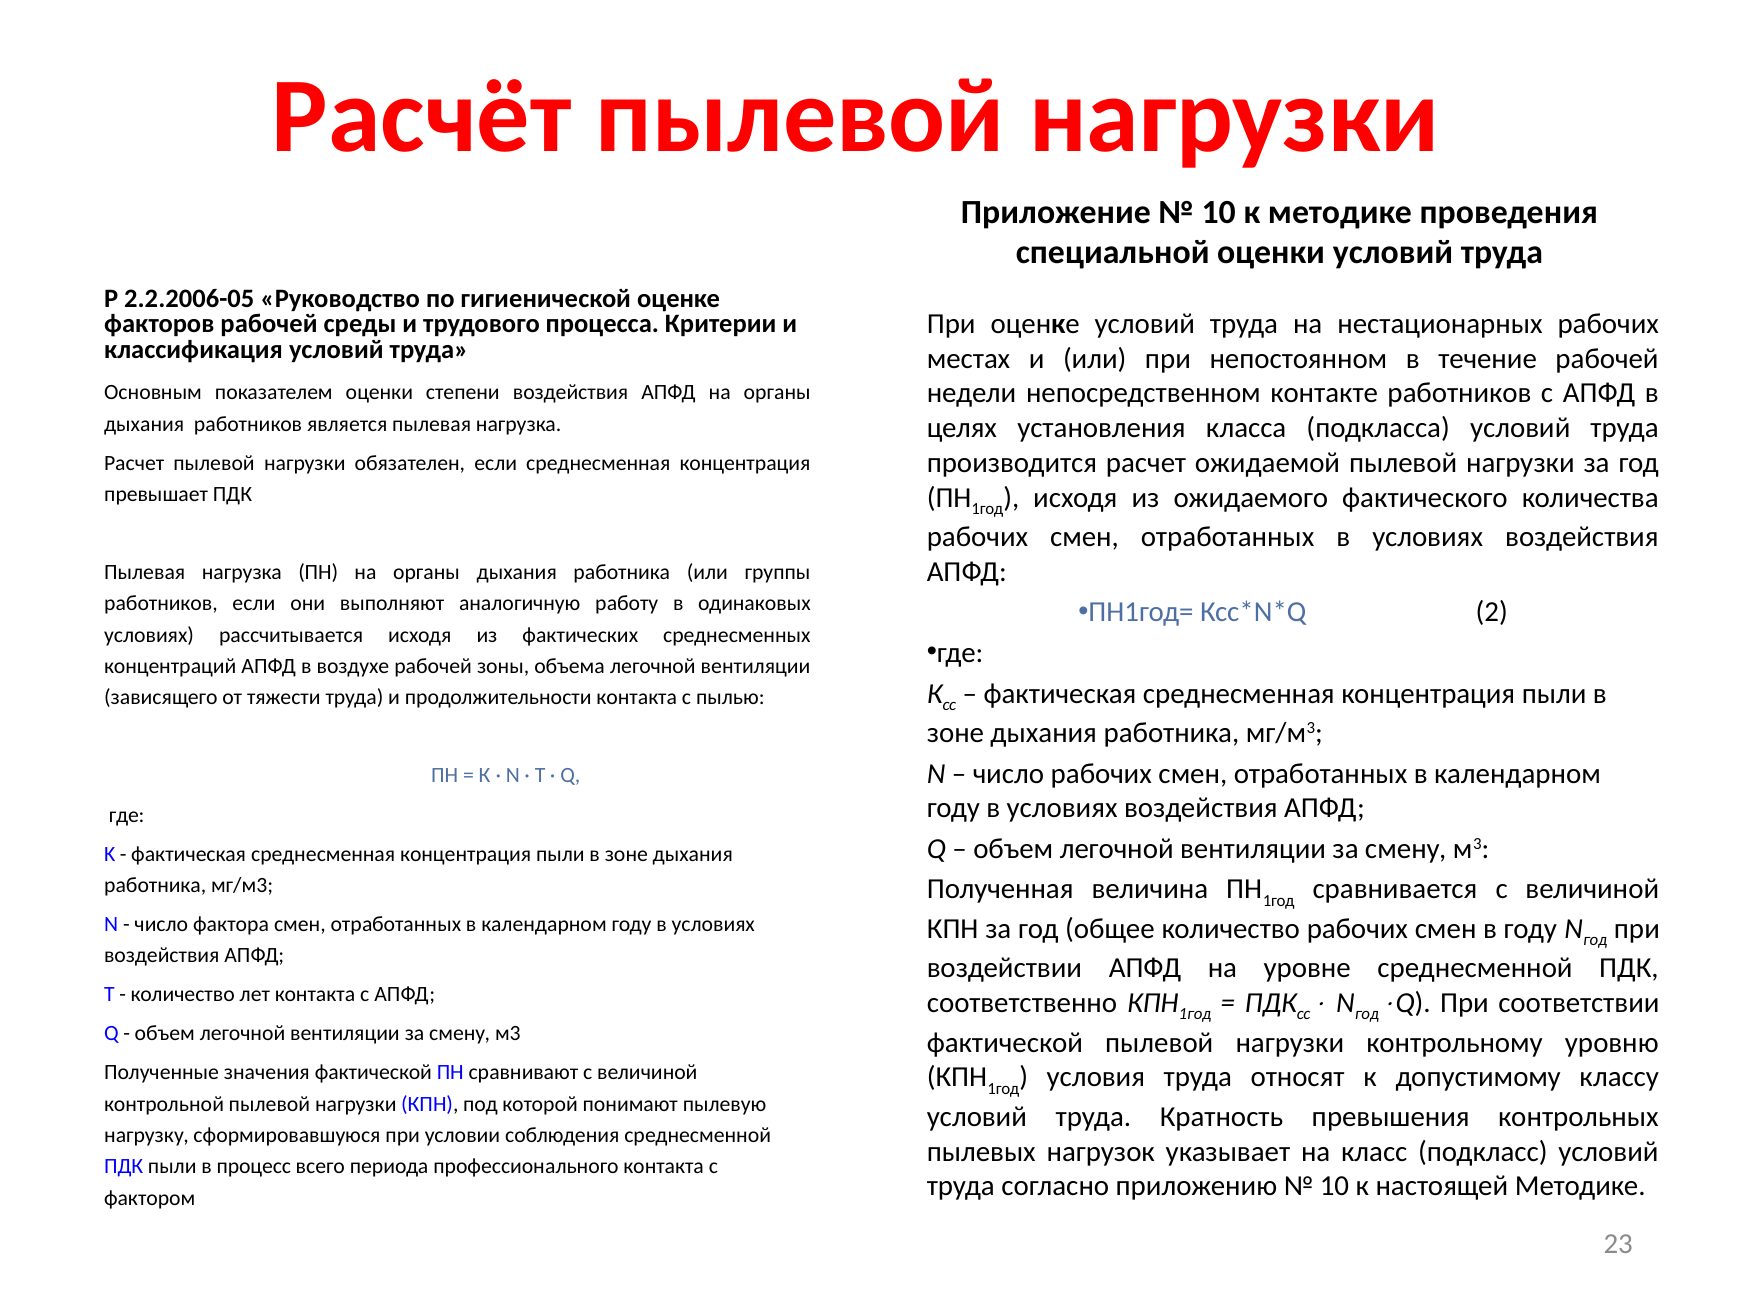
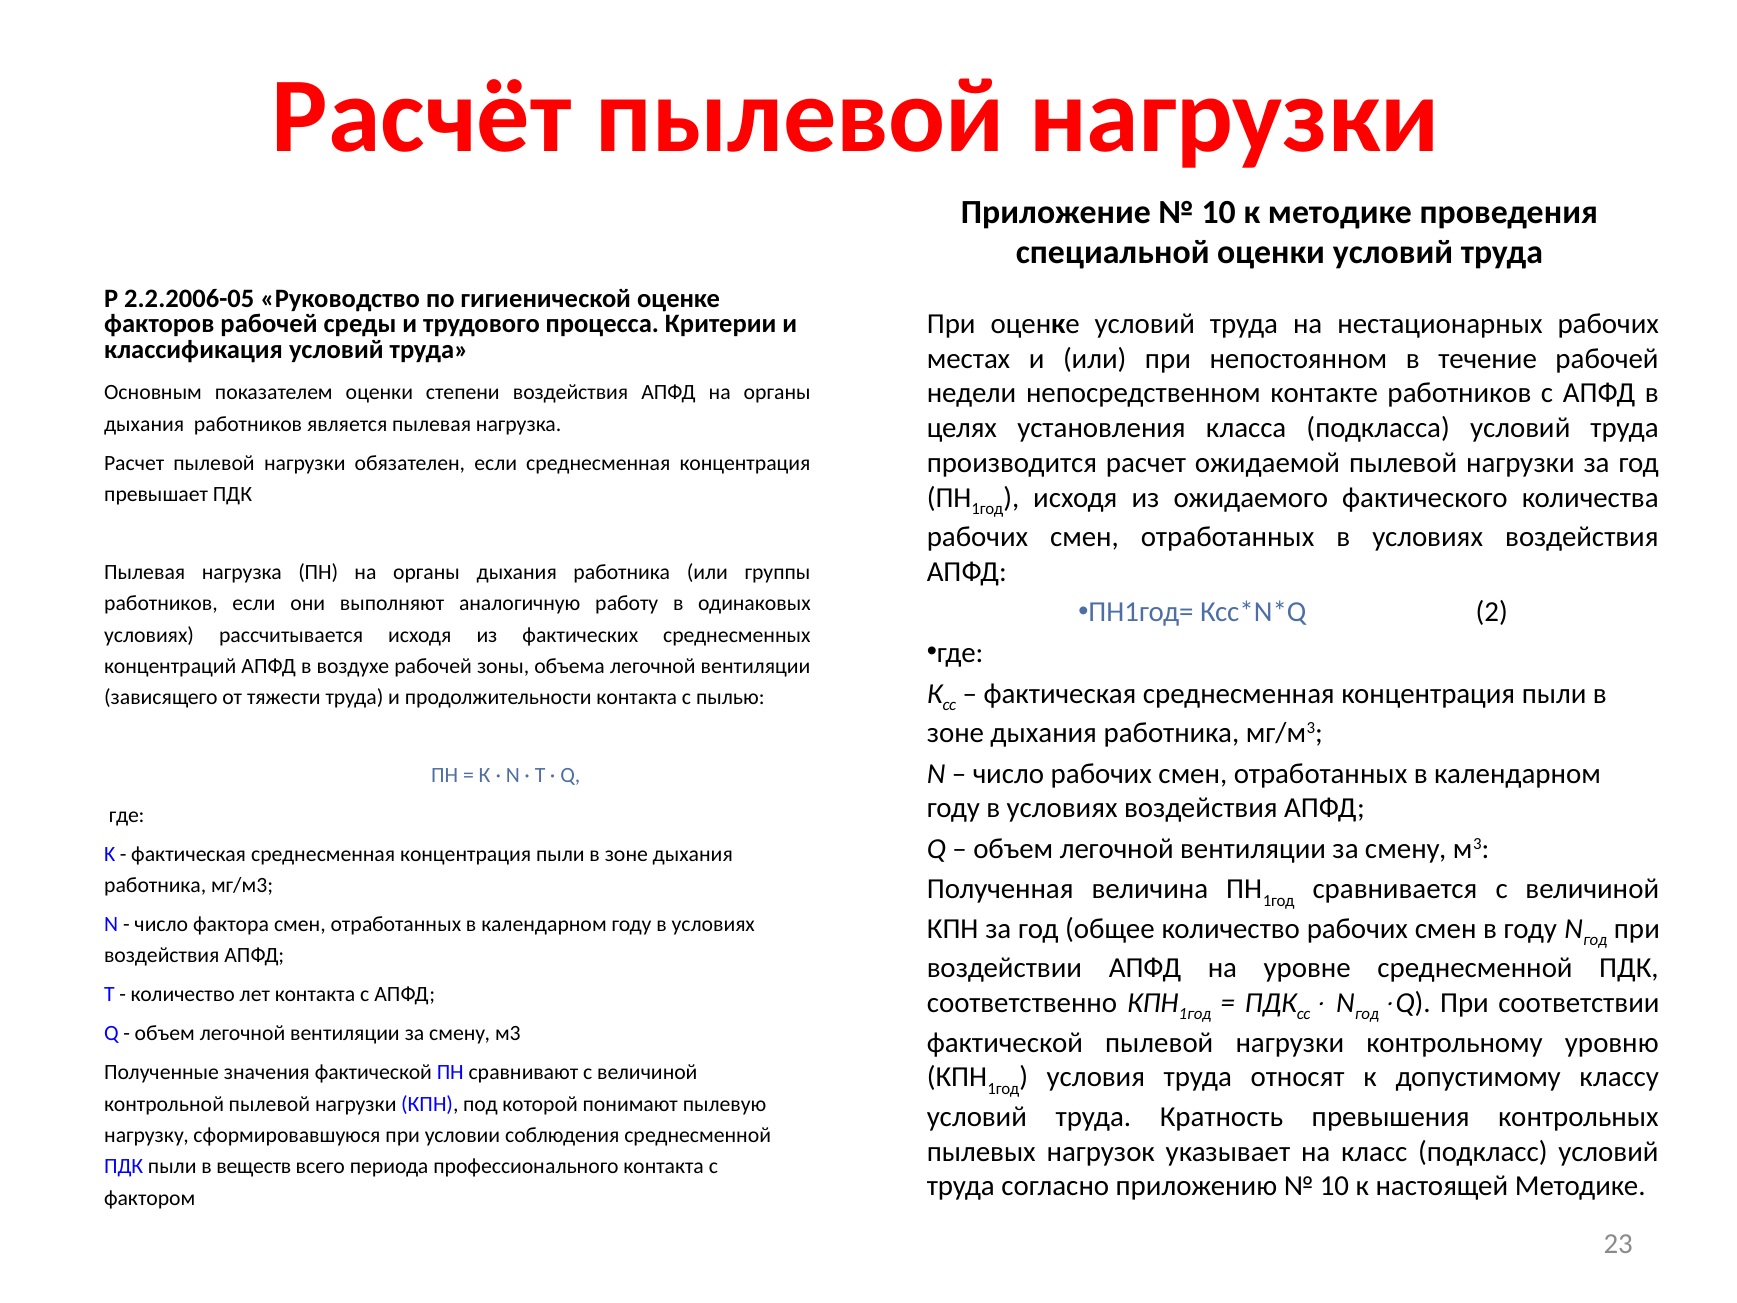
процесс: процесс -> веществ
